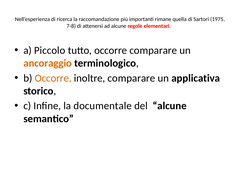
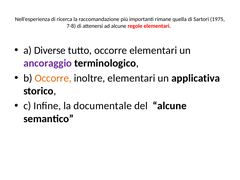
Piccolo: Piccolo -> Diverse
occorre comparare: comparare -> elementari
ancoraggio colour: orange -> purple
inoltre comparare: comparare -> elementari
